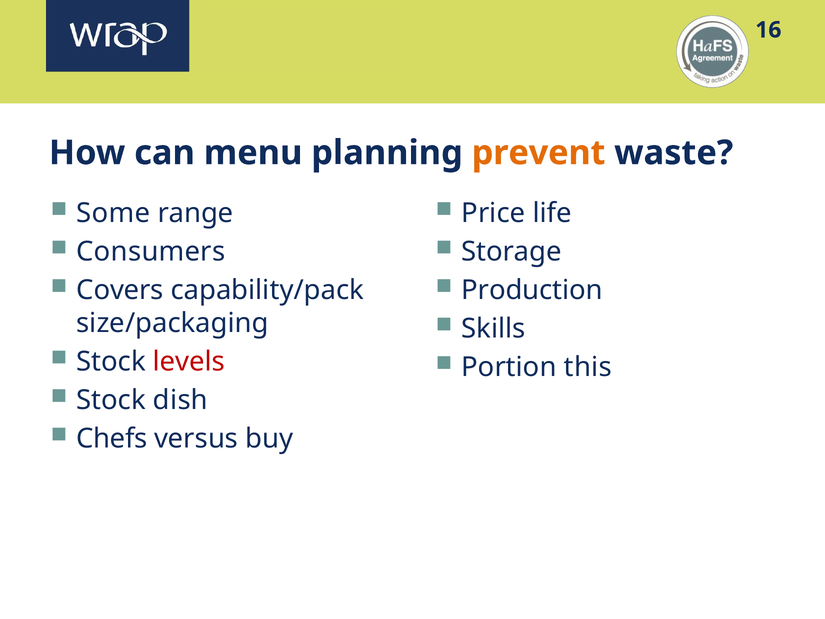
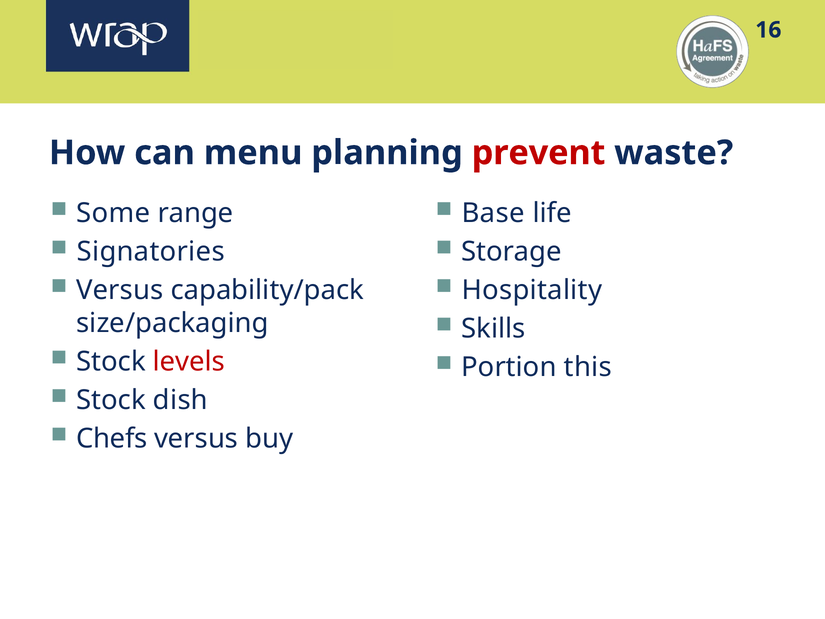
prevent colour: orange -> red
Price: Price -> Base
Consumers: Consumers -> Signatories
Covers at (120, 290): Covers -> Versus
Production: Production -> Hospitality
